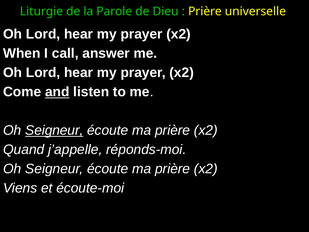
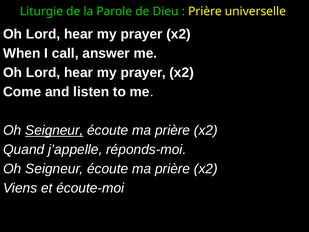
and underline: present -> none
